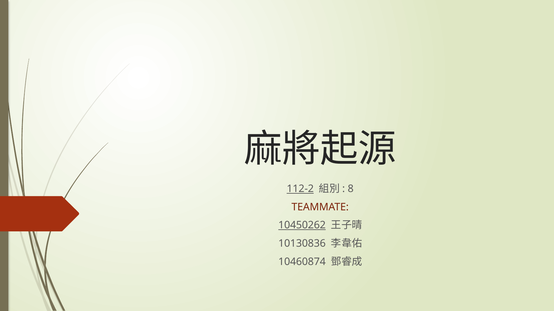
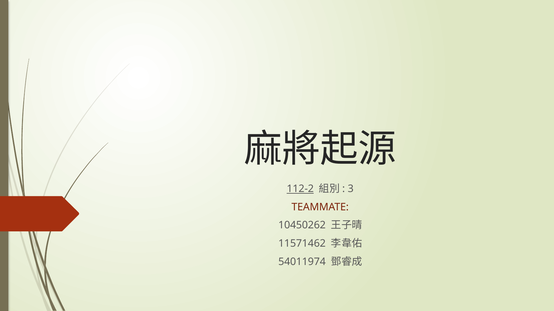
8: 8 -> 3
10450262 underline: present -> none
10130836: 10130836 -> 11571462
10460874: 10460874 -> 54011974
